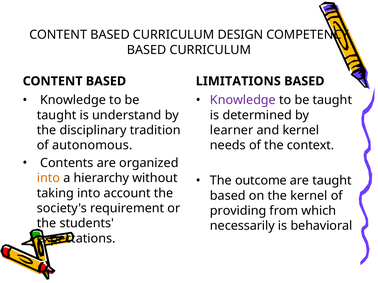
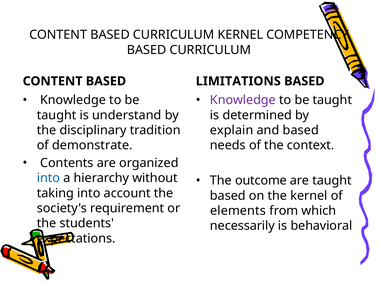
CURRICULUM DESIGN: DESIGN -> KERNEL
learner: learner -> explain
and kernel: kernel -> based
autonomous: autonomous -> demonstrate
into at (48, 178) colour: orange -> blue
providing: providing -> elements
